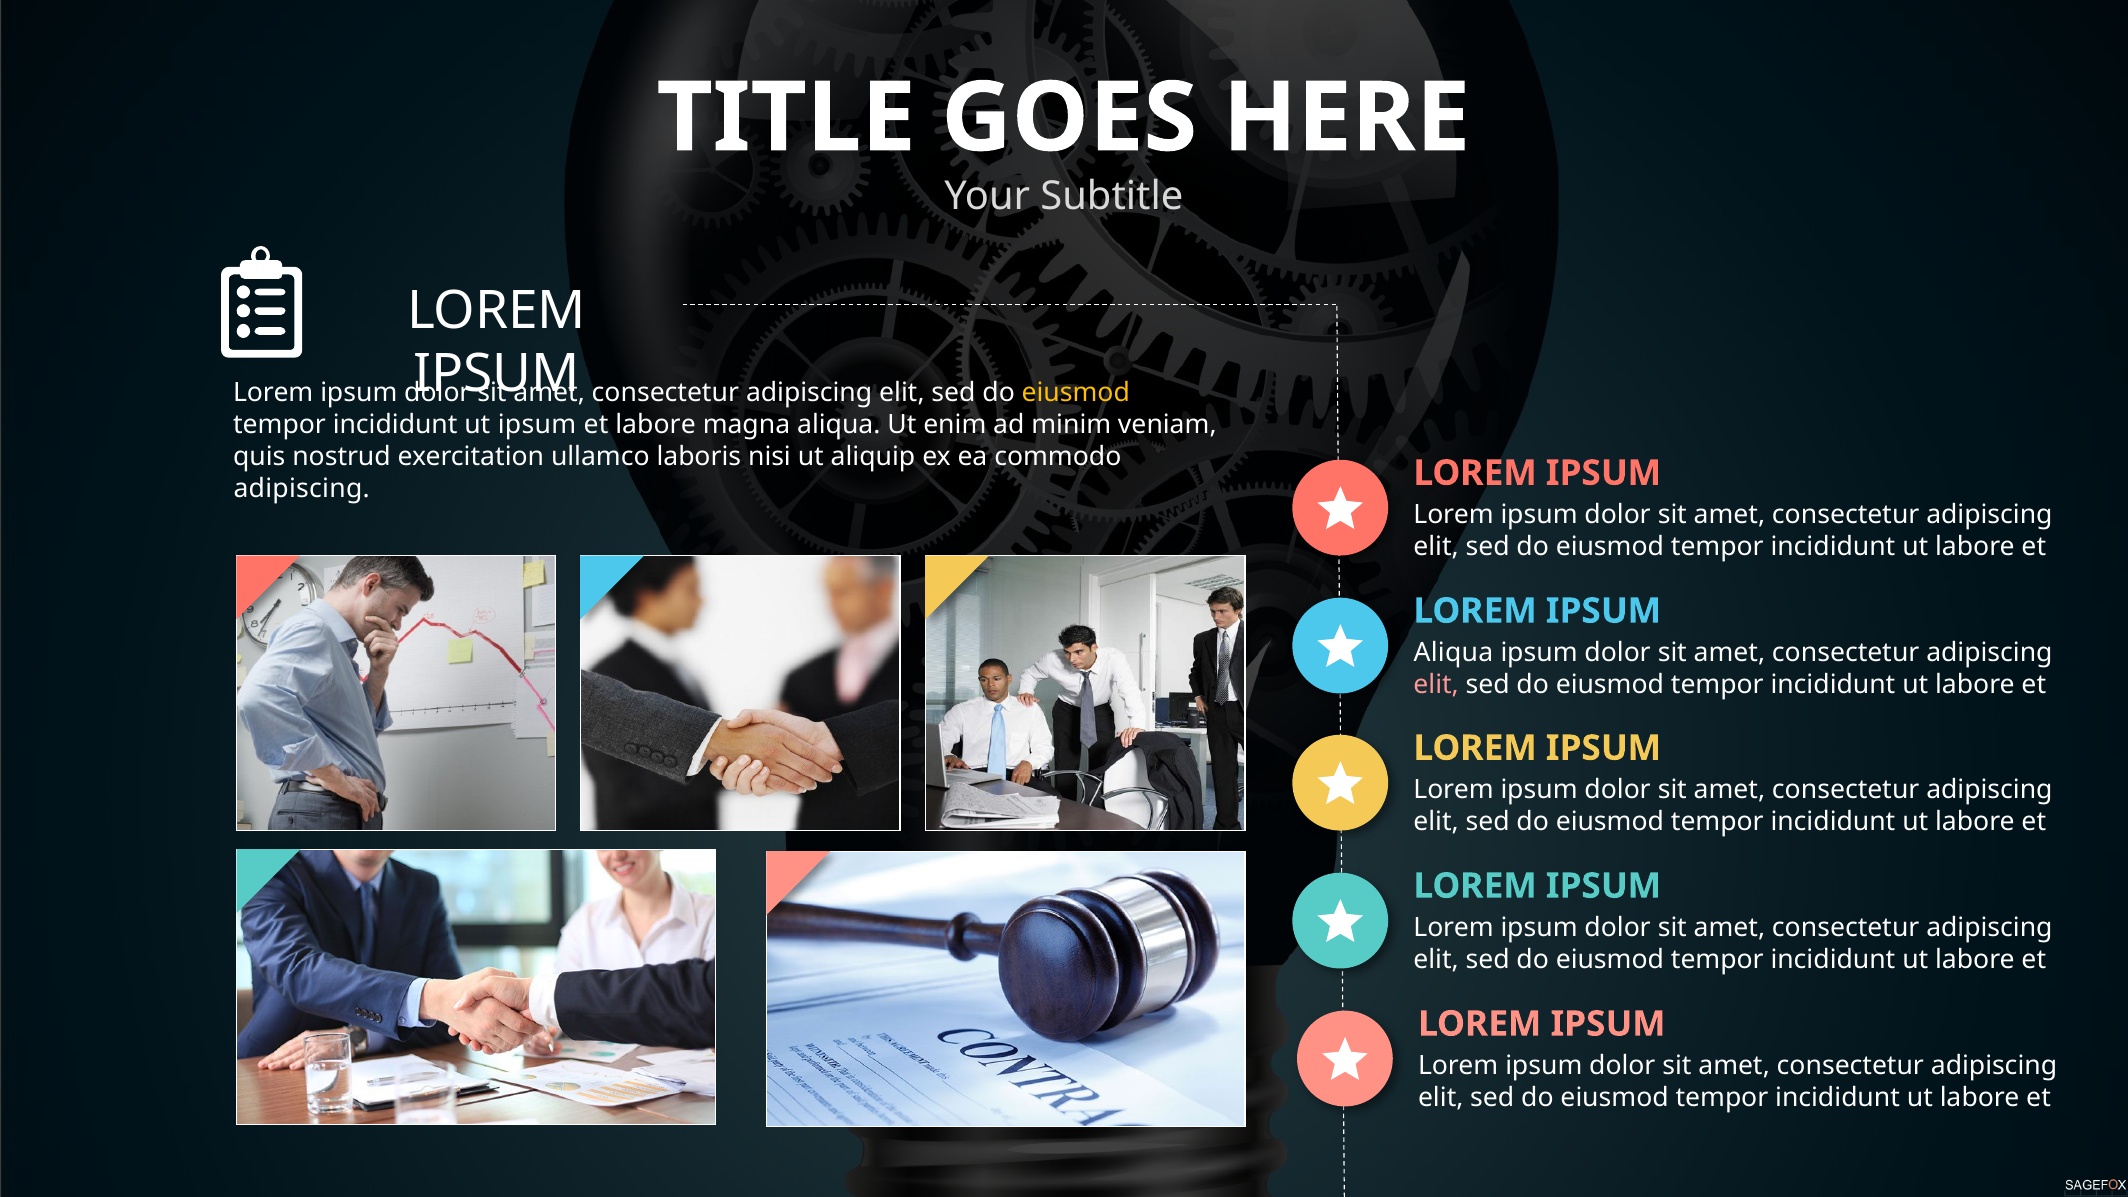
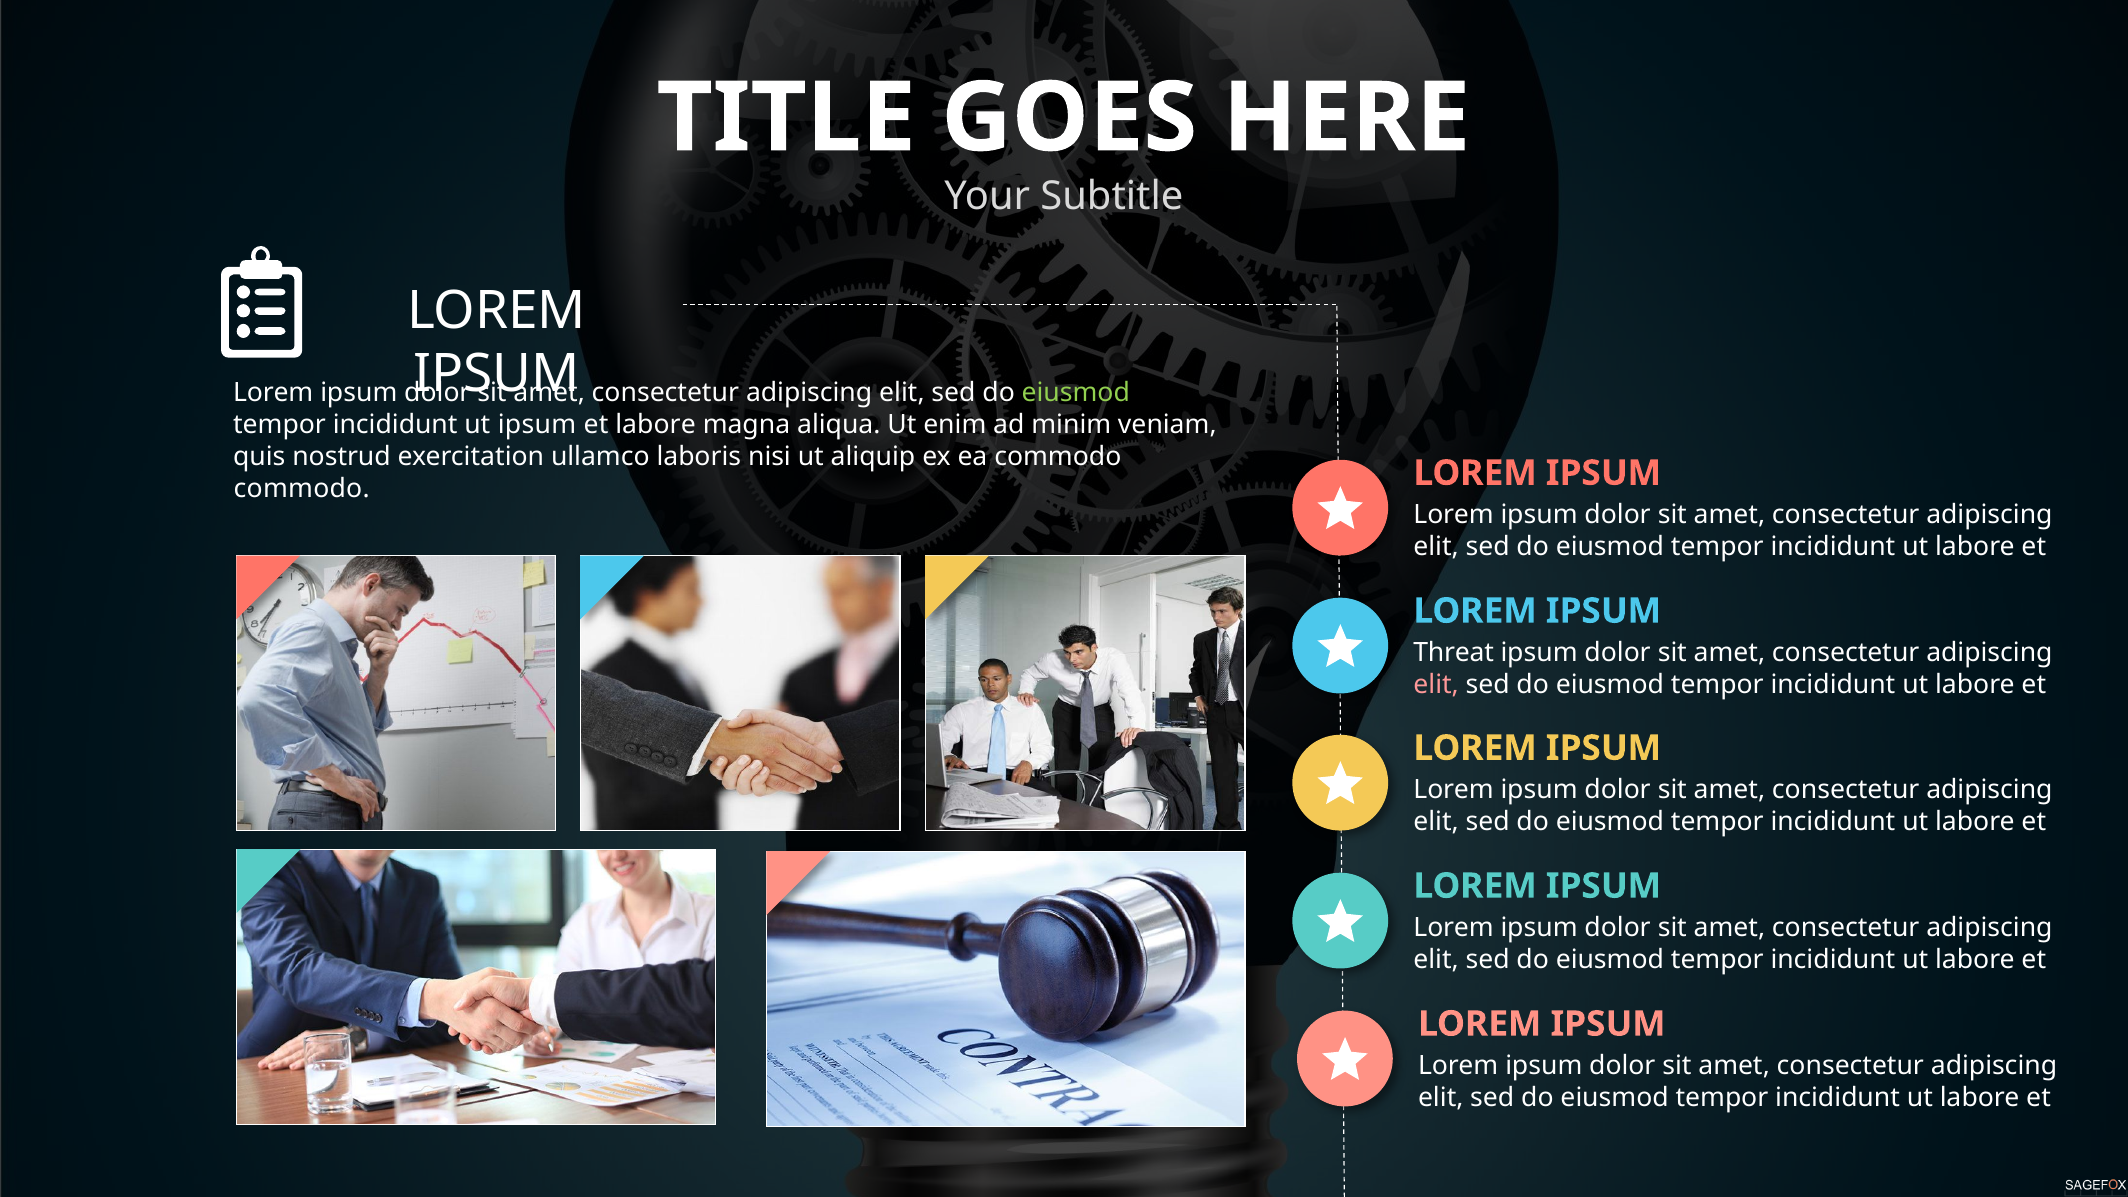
eiusmod at (1076, 393) colour: yellow -> light green
adipiscing at (302, 488): adipiscing -> commodo
Aliqua at (1453, 653): Aliqua -> Threat
